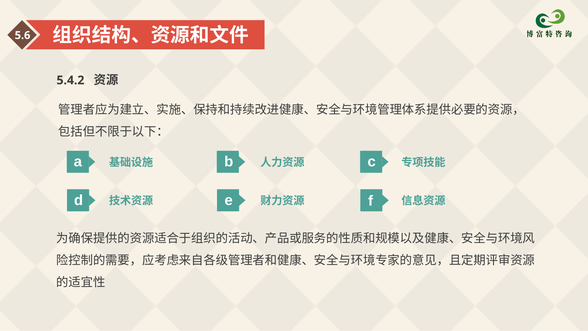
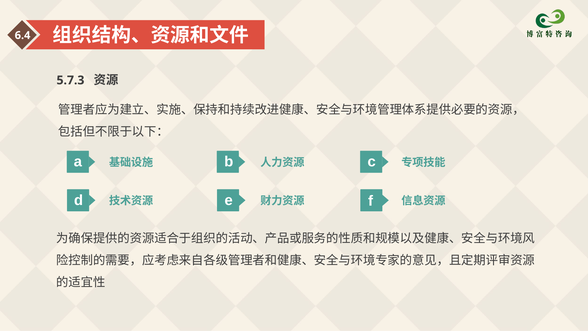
5.6: 5.6 -> 6.4
5.4.2: 5.4.2 -> 5.7.3
